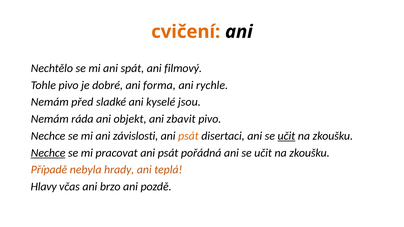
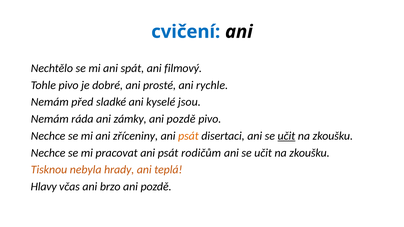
cvičení colour: orange -> blue
forma: forma -> prosté
objekt: objekt -> zámky
zbavit at (181, 119): zbavit -> pozdě
závislosti: závislosti -> zříceniny
Nechce at (48, 153) underline: present -> none
pořádná: pořádná -> rodičům
Případě: Případě -> Tisknou
